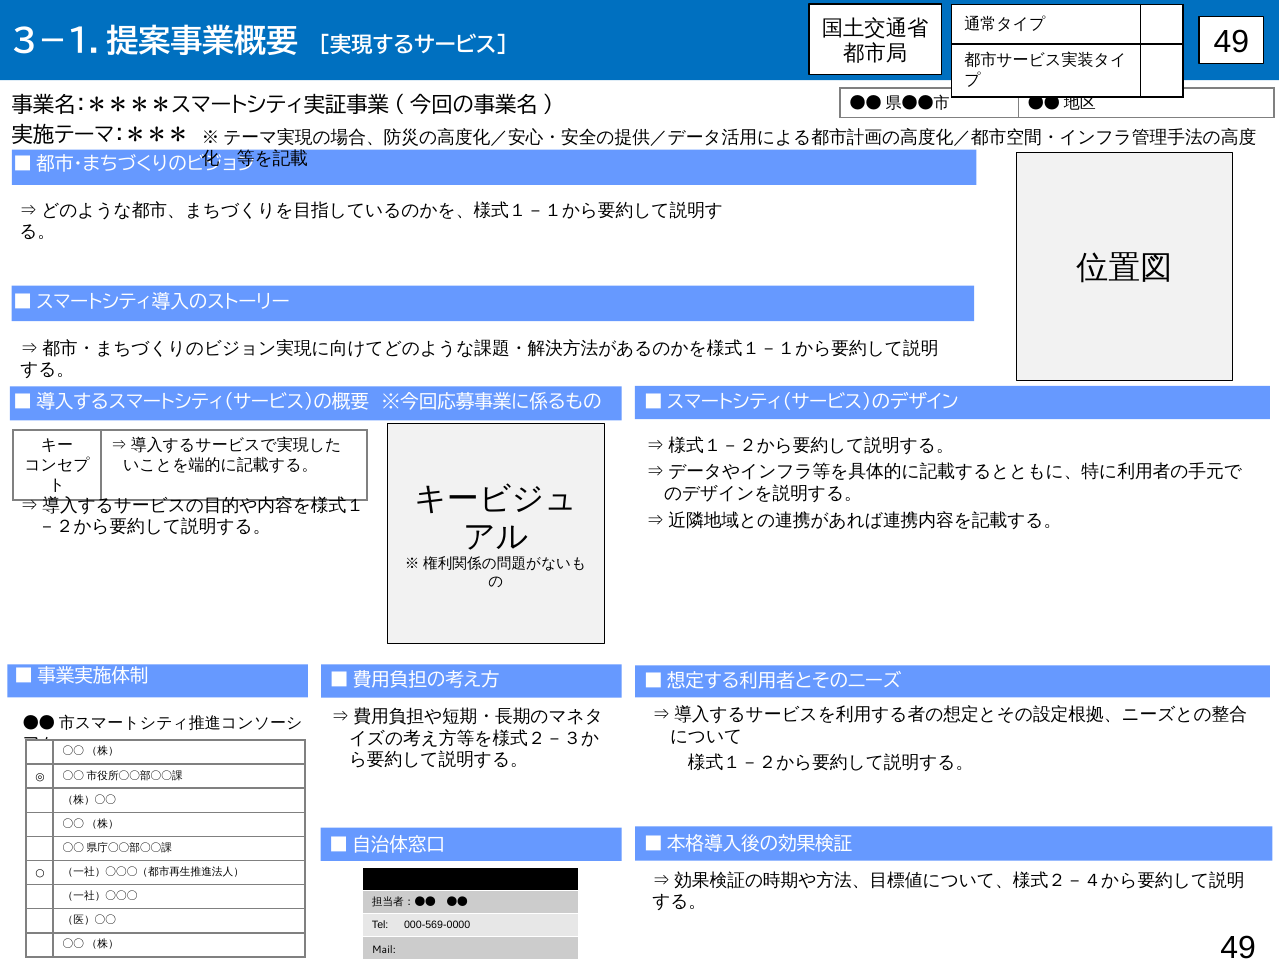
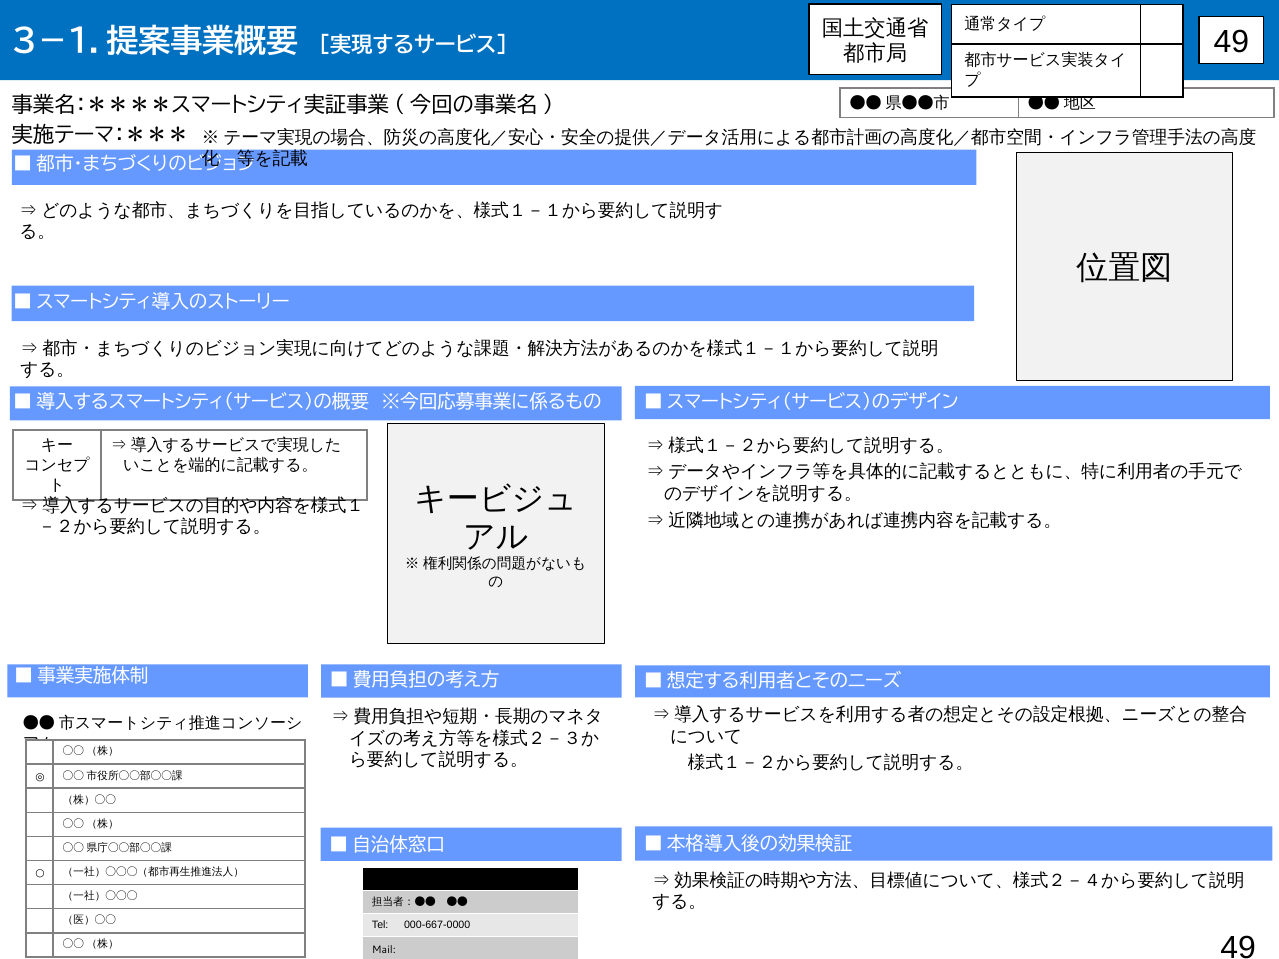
000-569-0000: 000-569-0000 -> 000-667-0000
